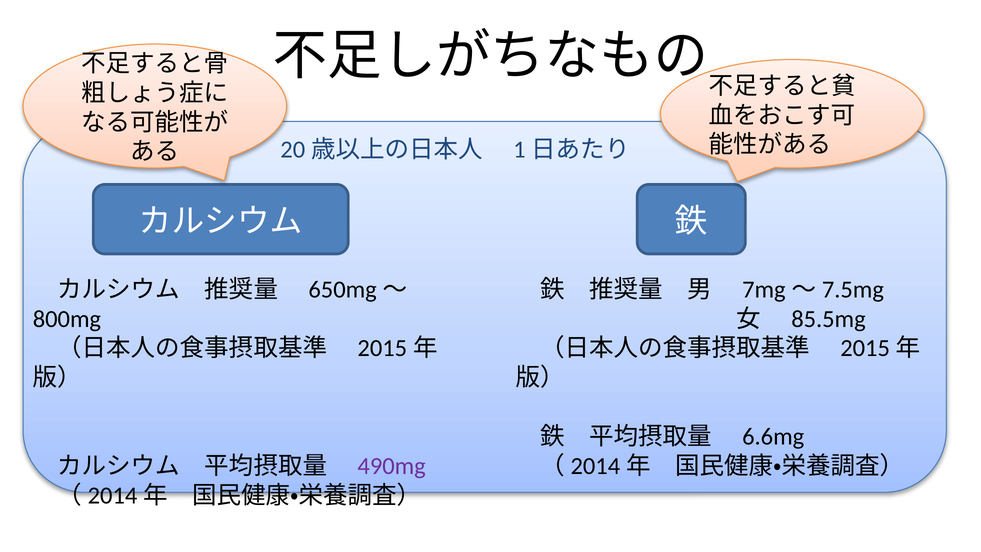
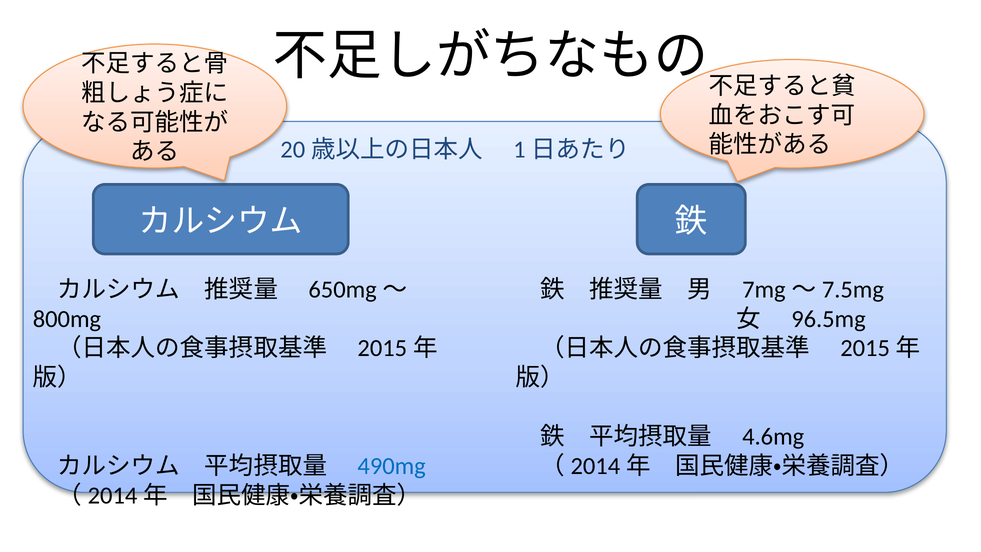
85.5mg: 85.5mg -> 96.5mg
6.6mg: 6.6mg -> 4.6mg
490mg colour: purple -> blue
